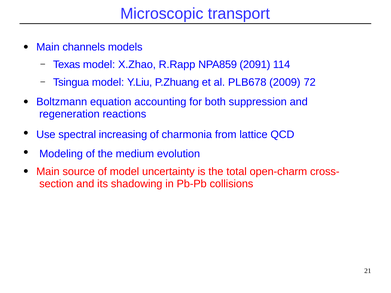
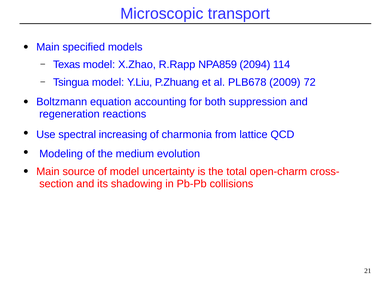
channels: channels -> specified
2091: 2091 -> 2094
